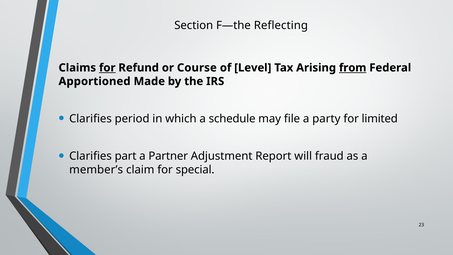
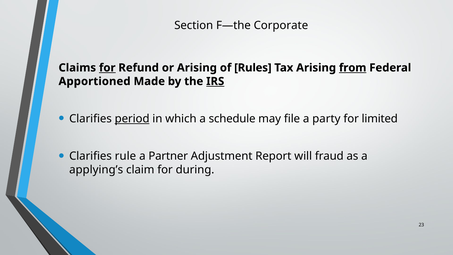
Reflecting: Reflecting -> Corporate
or Course: Course -> Arising
Level: Level -> Rules
IRS underline: none -> present
period underline: none -> present
part: part -> rule
member’s: member’s -> applying’s
special: special -> during
